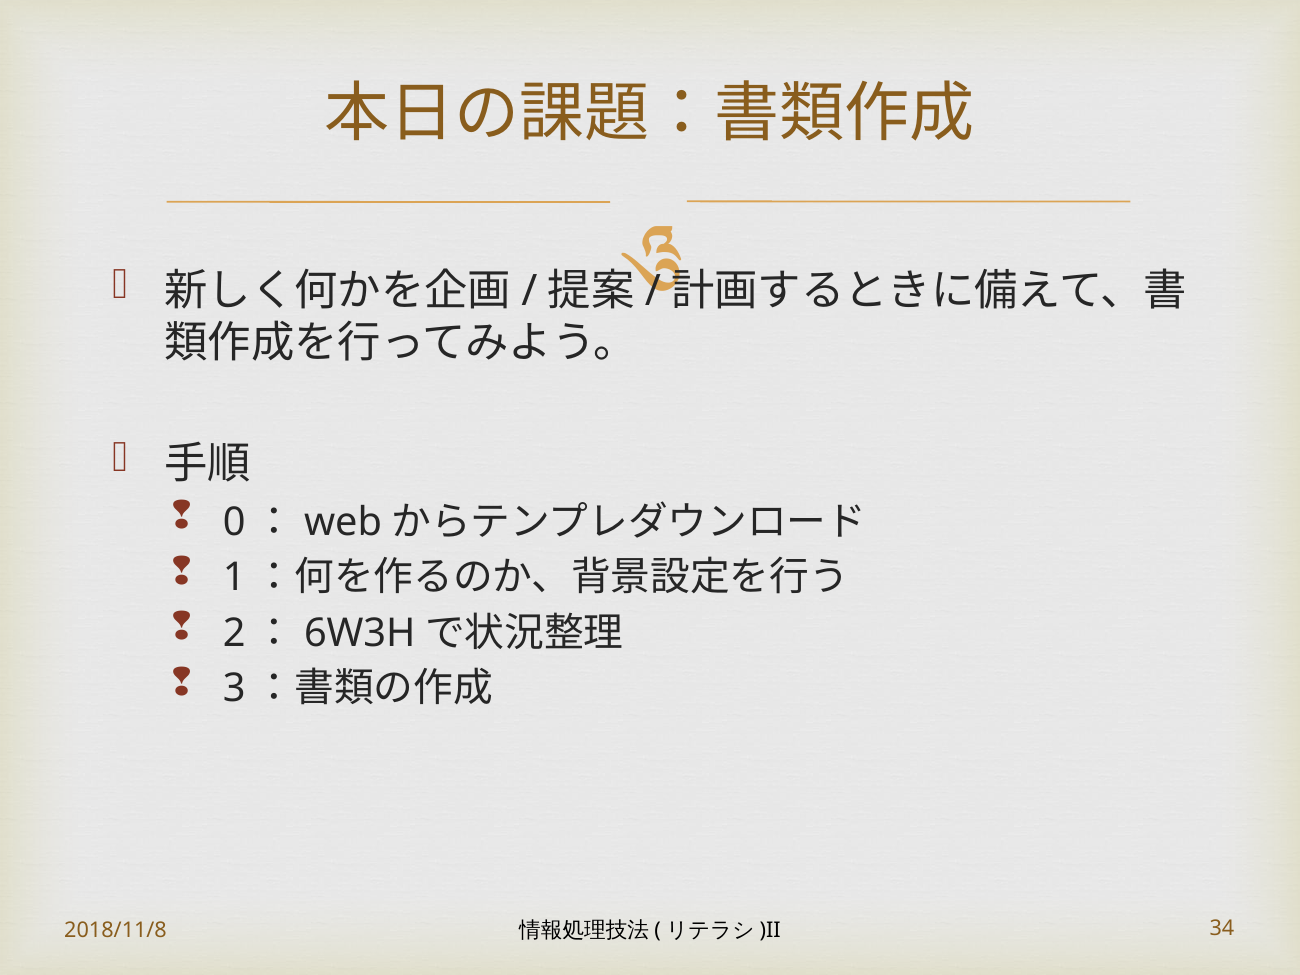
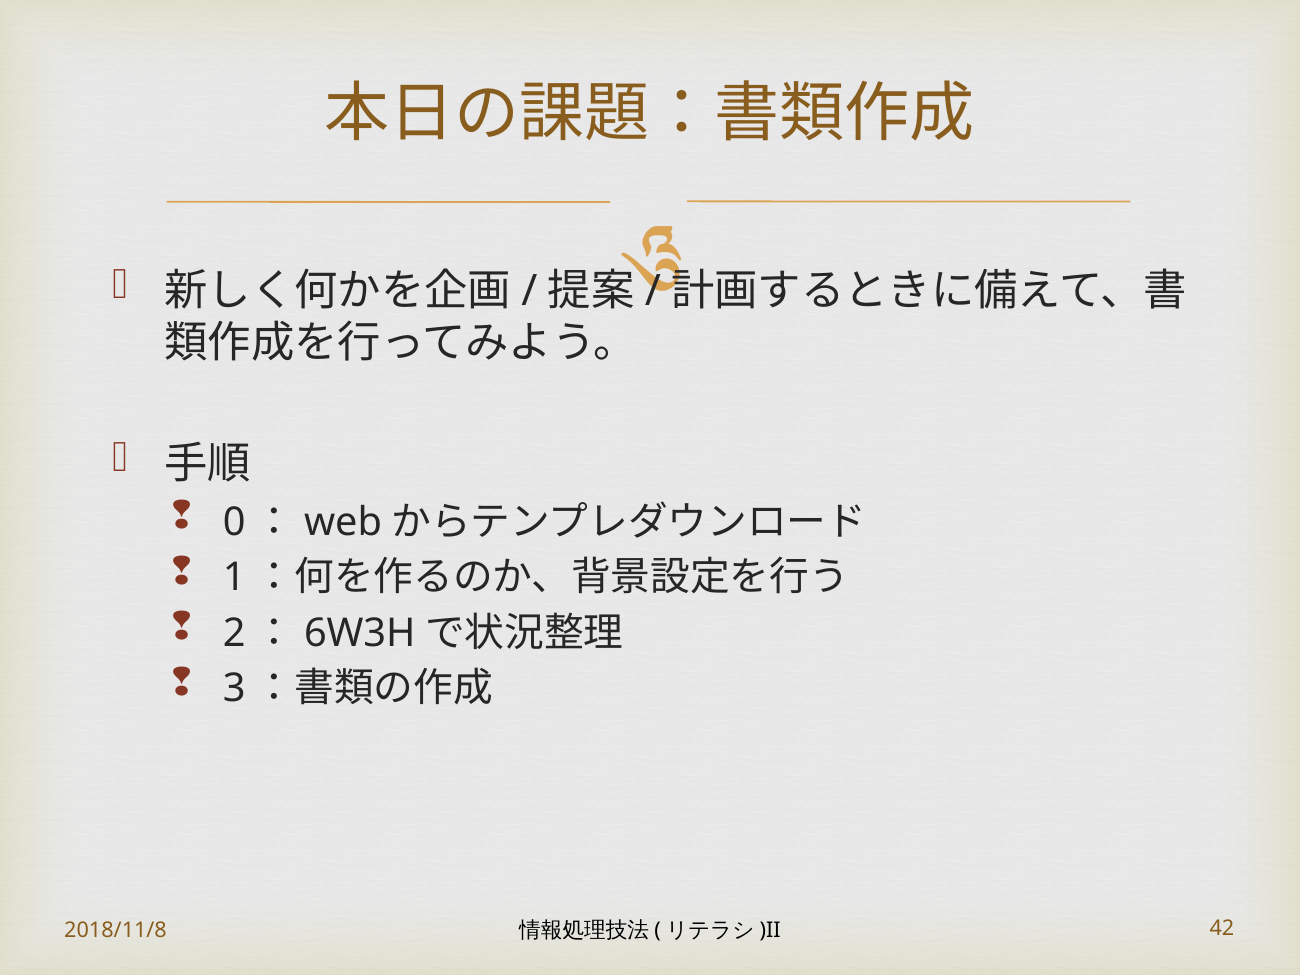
34: 34 -> 42
